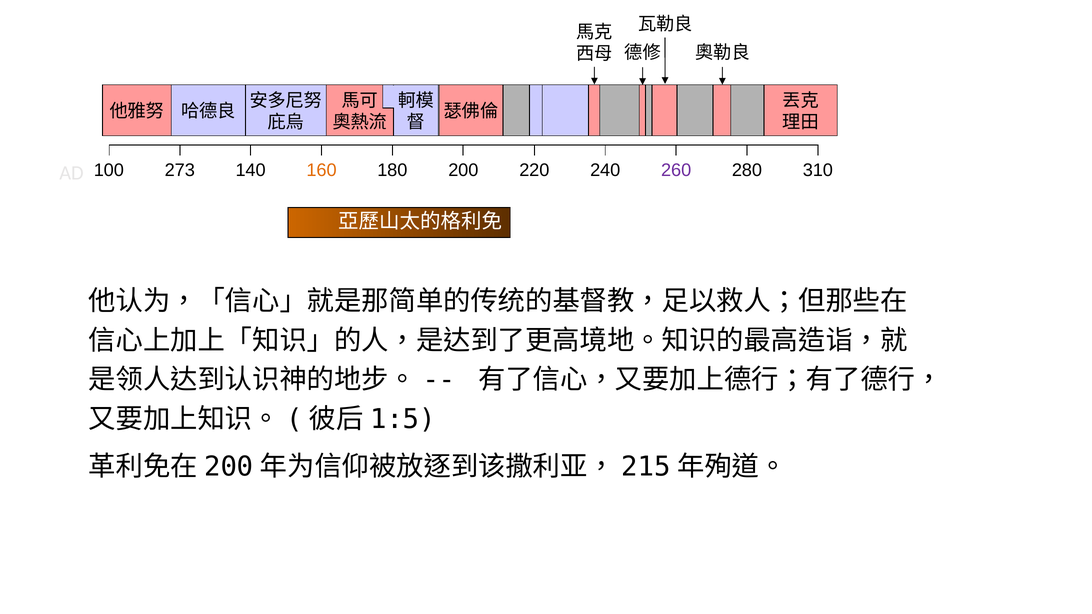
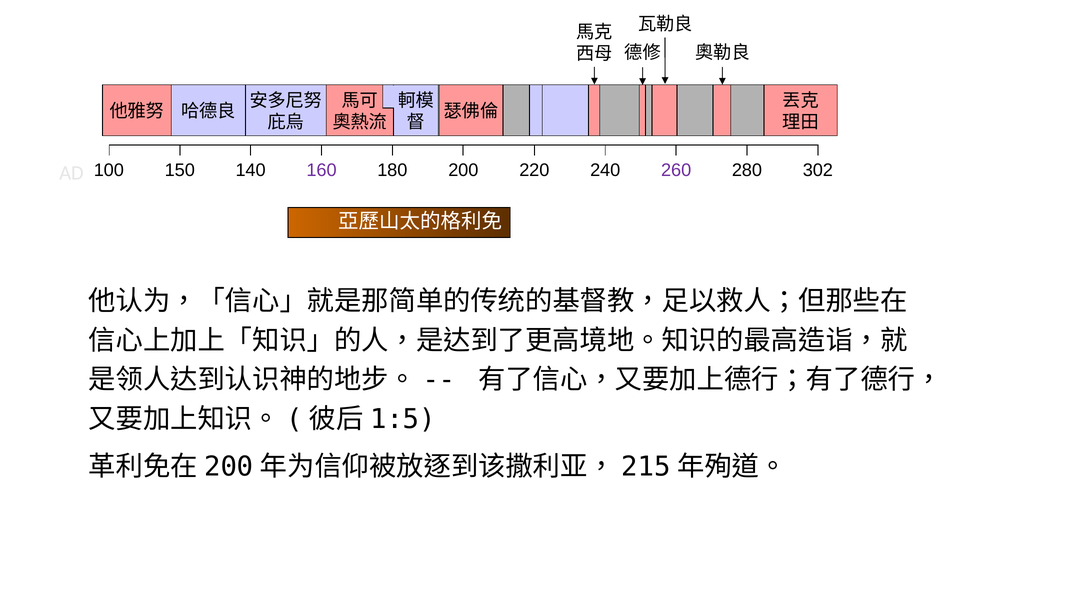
273: 273 -> 150
160 colour: orange -> purple
310: 310 -> 302
